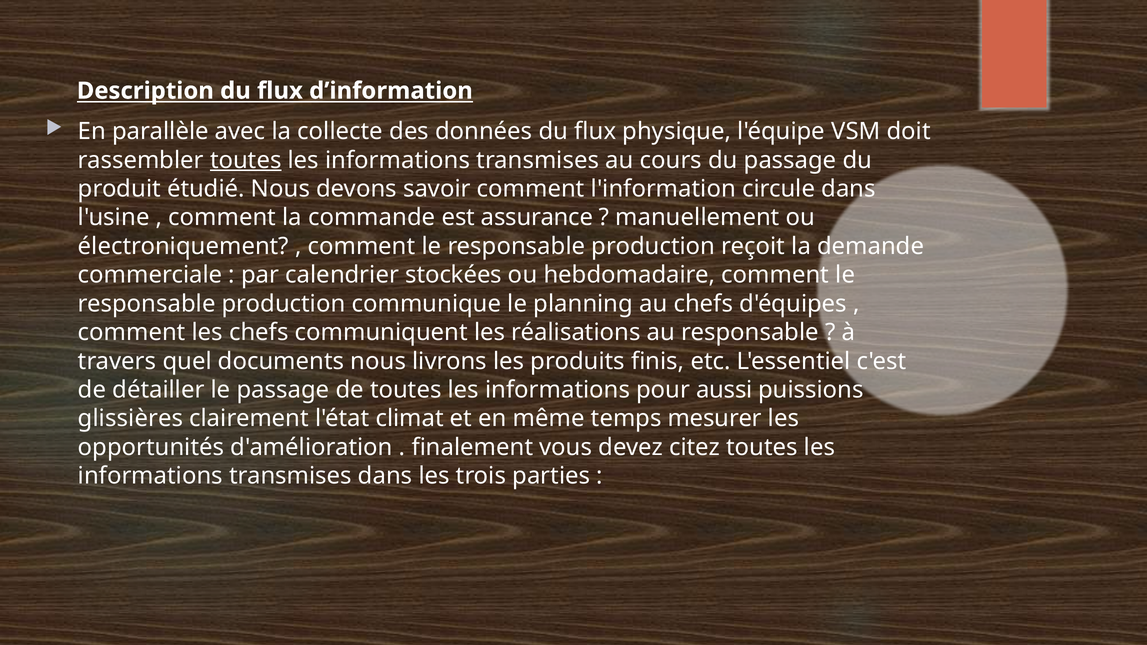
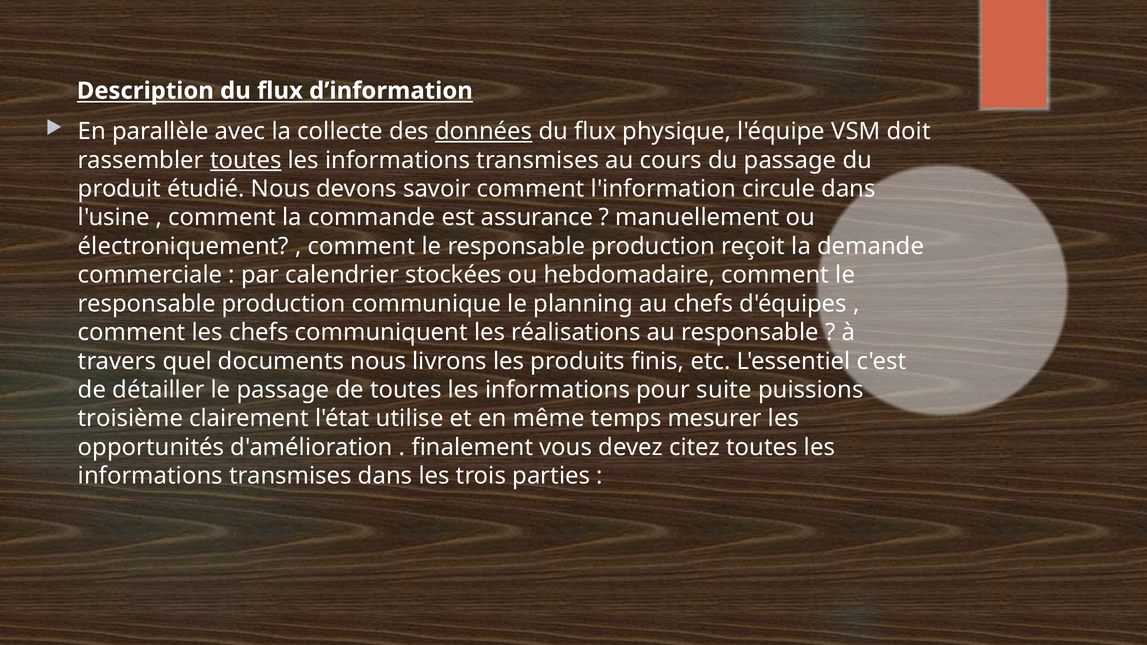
données underline: none -> present
aussi: aussi -> suite
glissières: glissières -> troisième
climat: climat -> utilise
